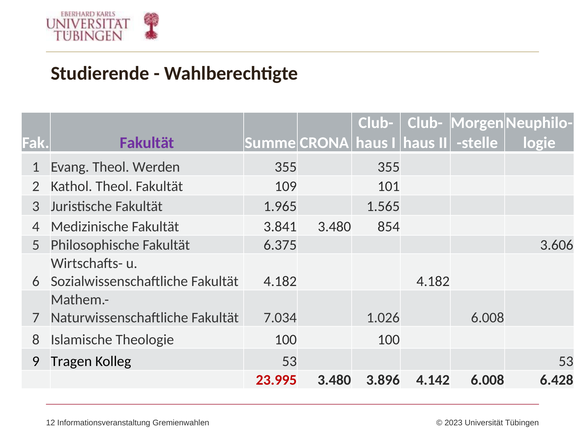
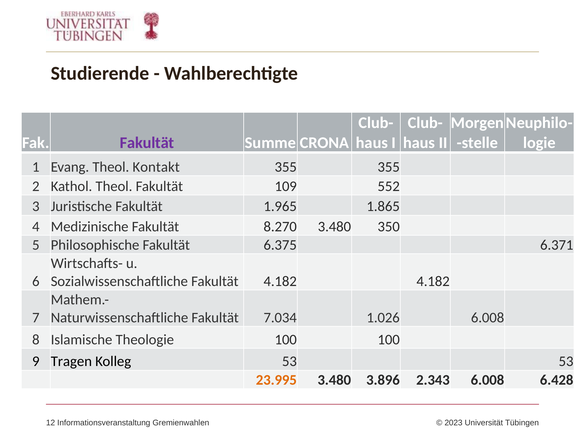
Werden: Werden -> Kontakt
101: 101 -> 552
1.565: 1.565 -> 1.865
3.841: 3.841 -> 8.270
854: 854 -> 350
3.606: 3.606 -> 6.371
23.995 colour: red -> orange
4.142: 4.142 -> 2.343
